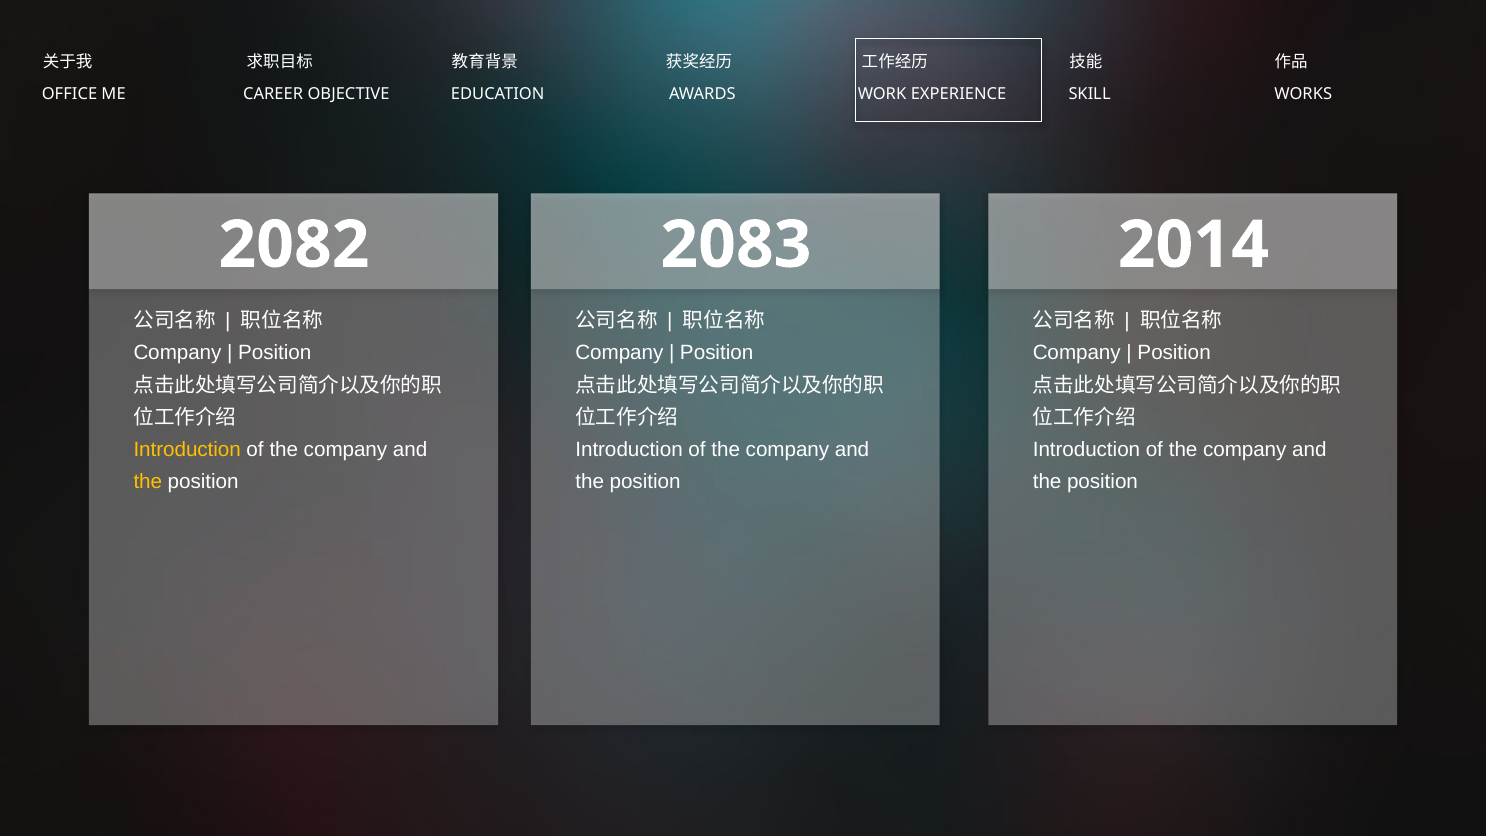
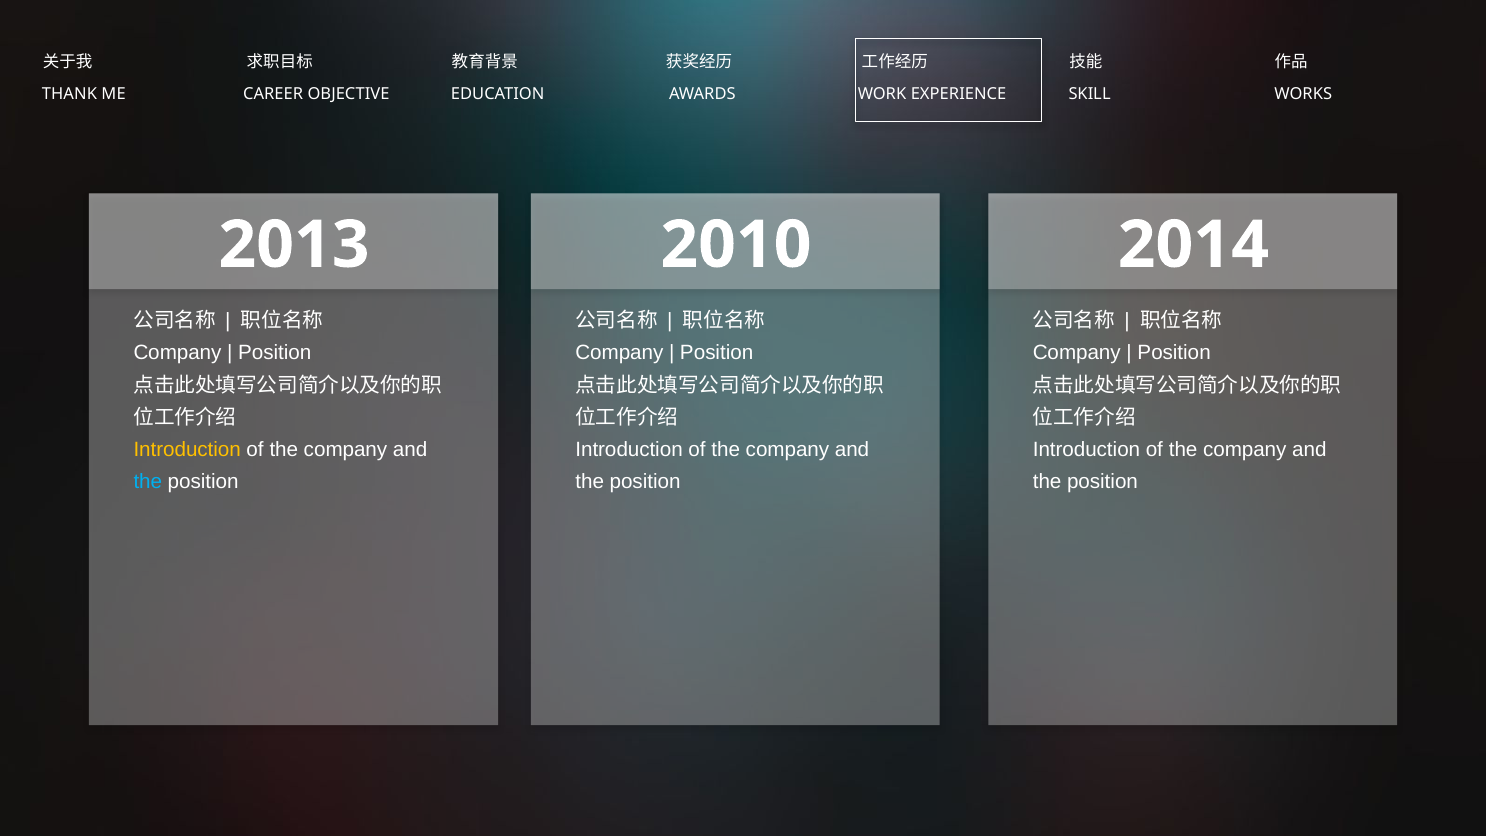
OFFICE: OFFICE -> THANK
2082: 2082 -> 2013
2083: 2083 -> 2010
the at (148, 482) colour: yellow -> light blue
